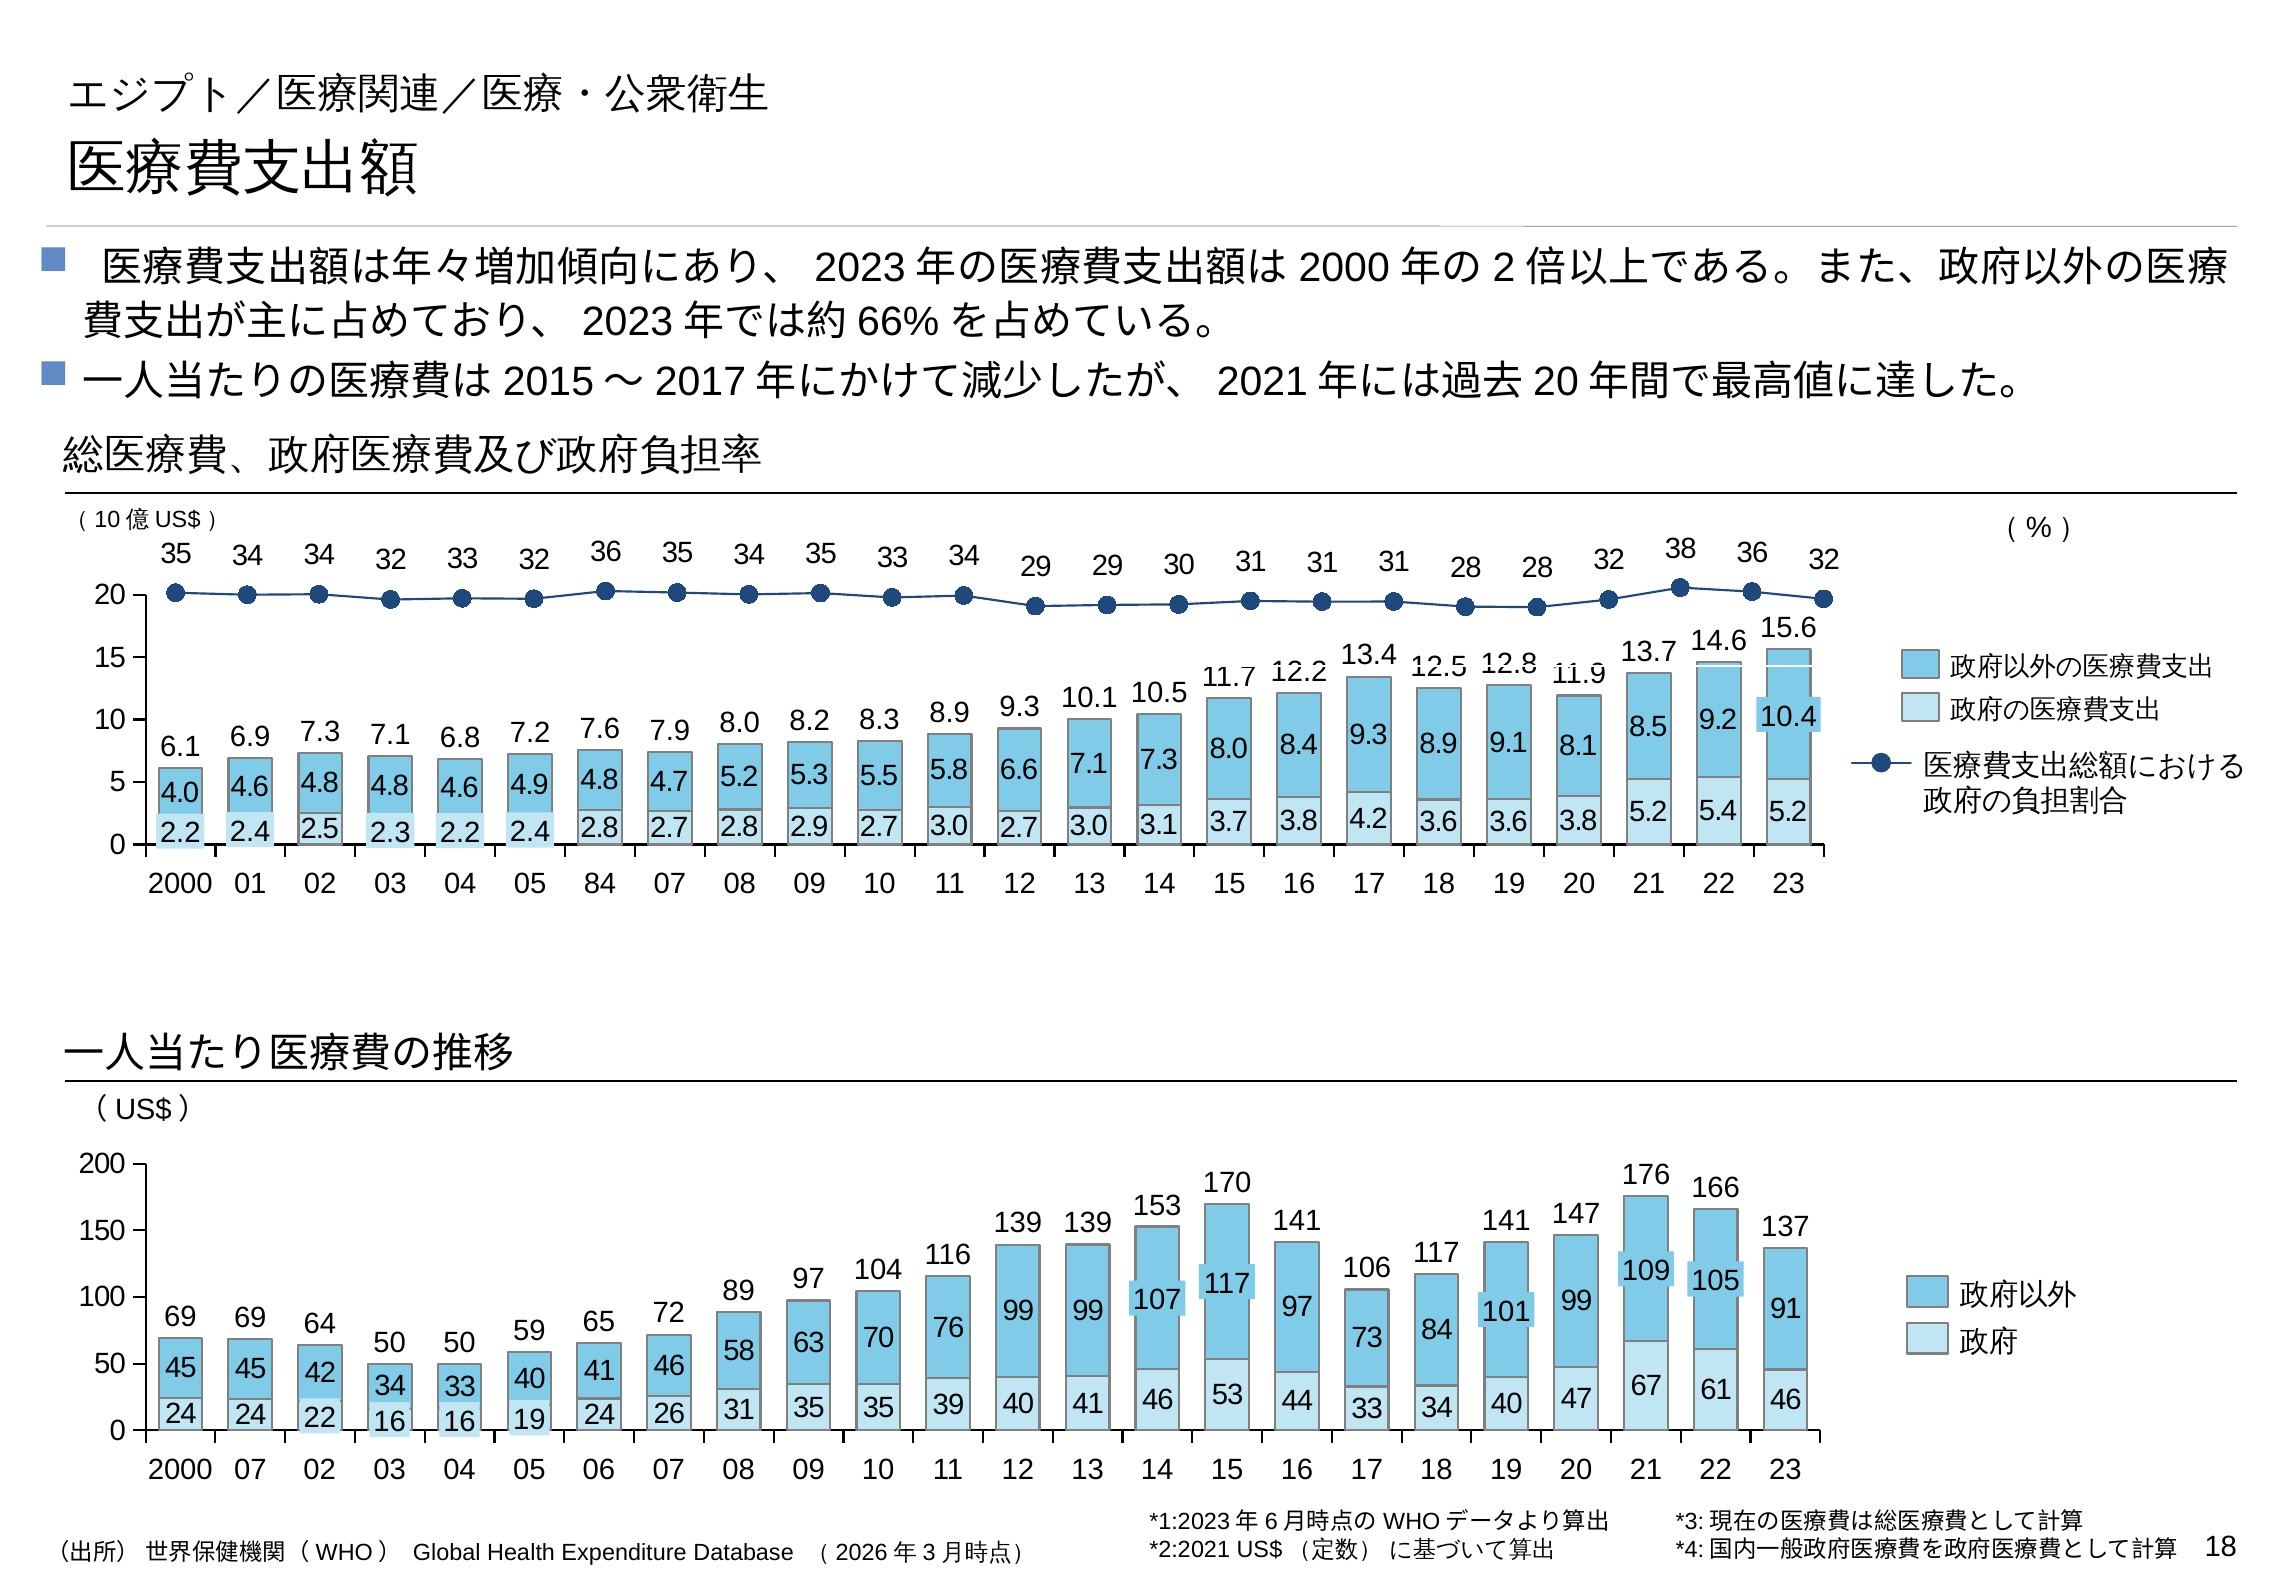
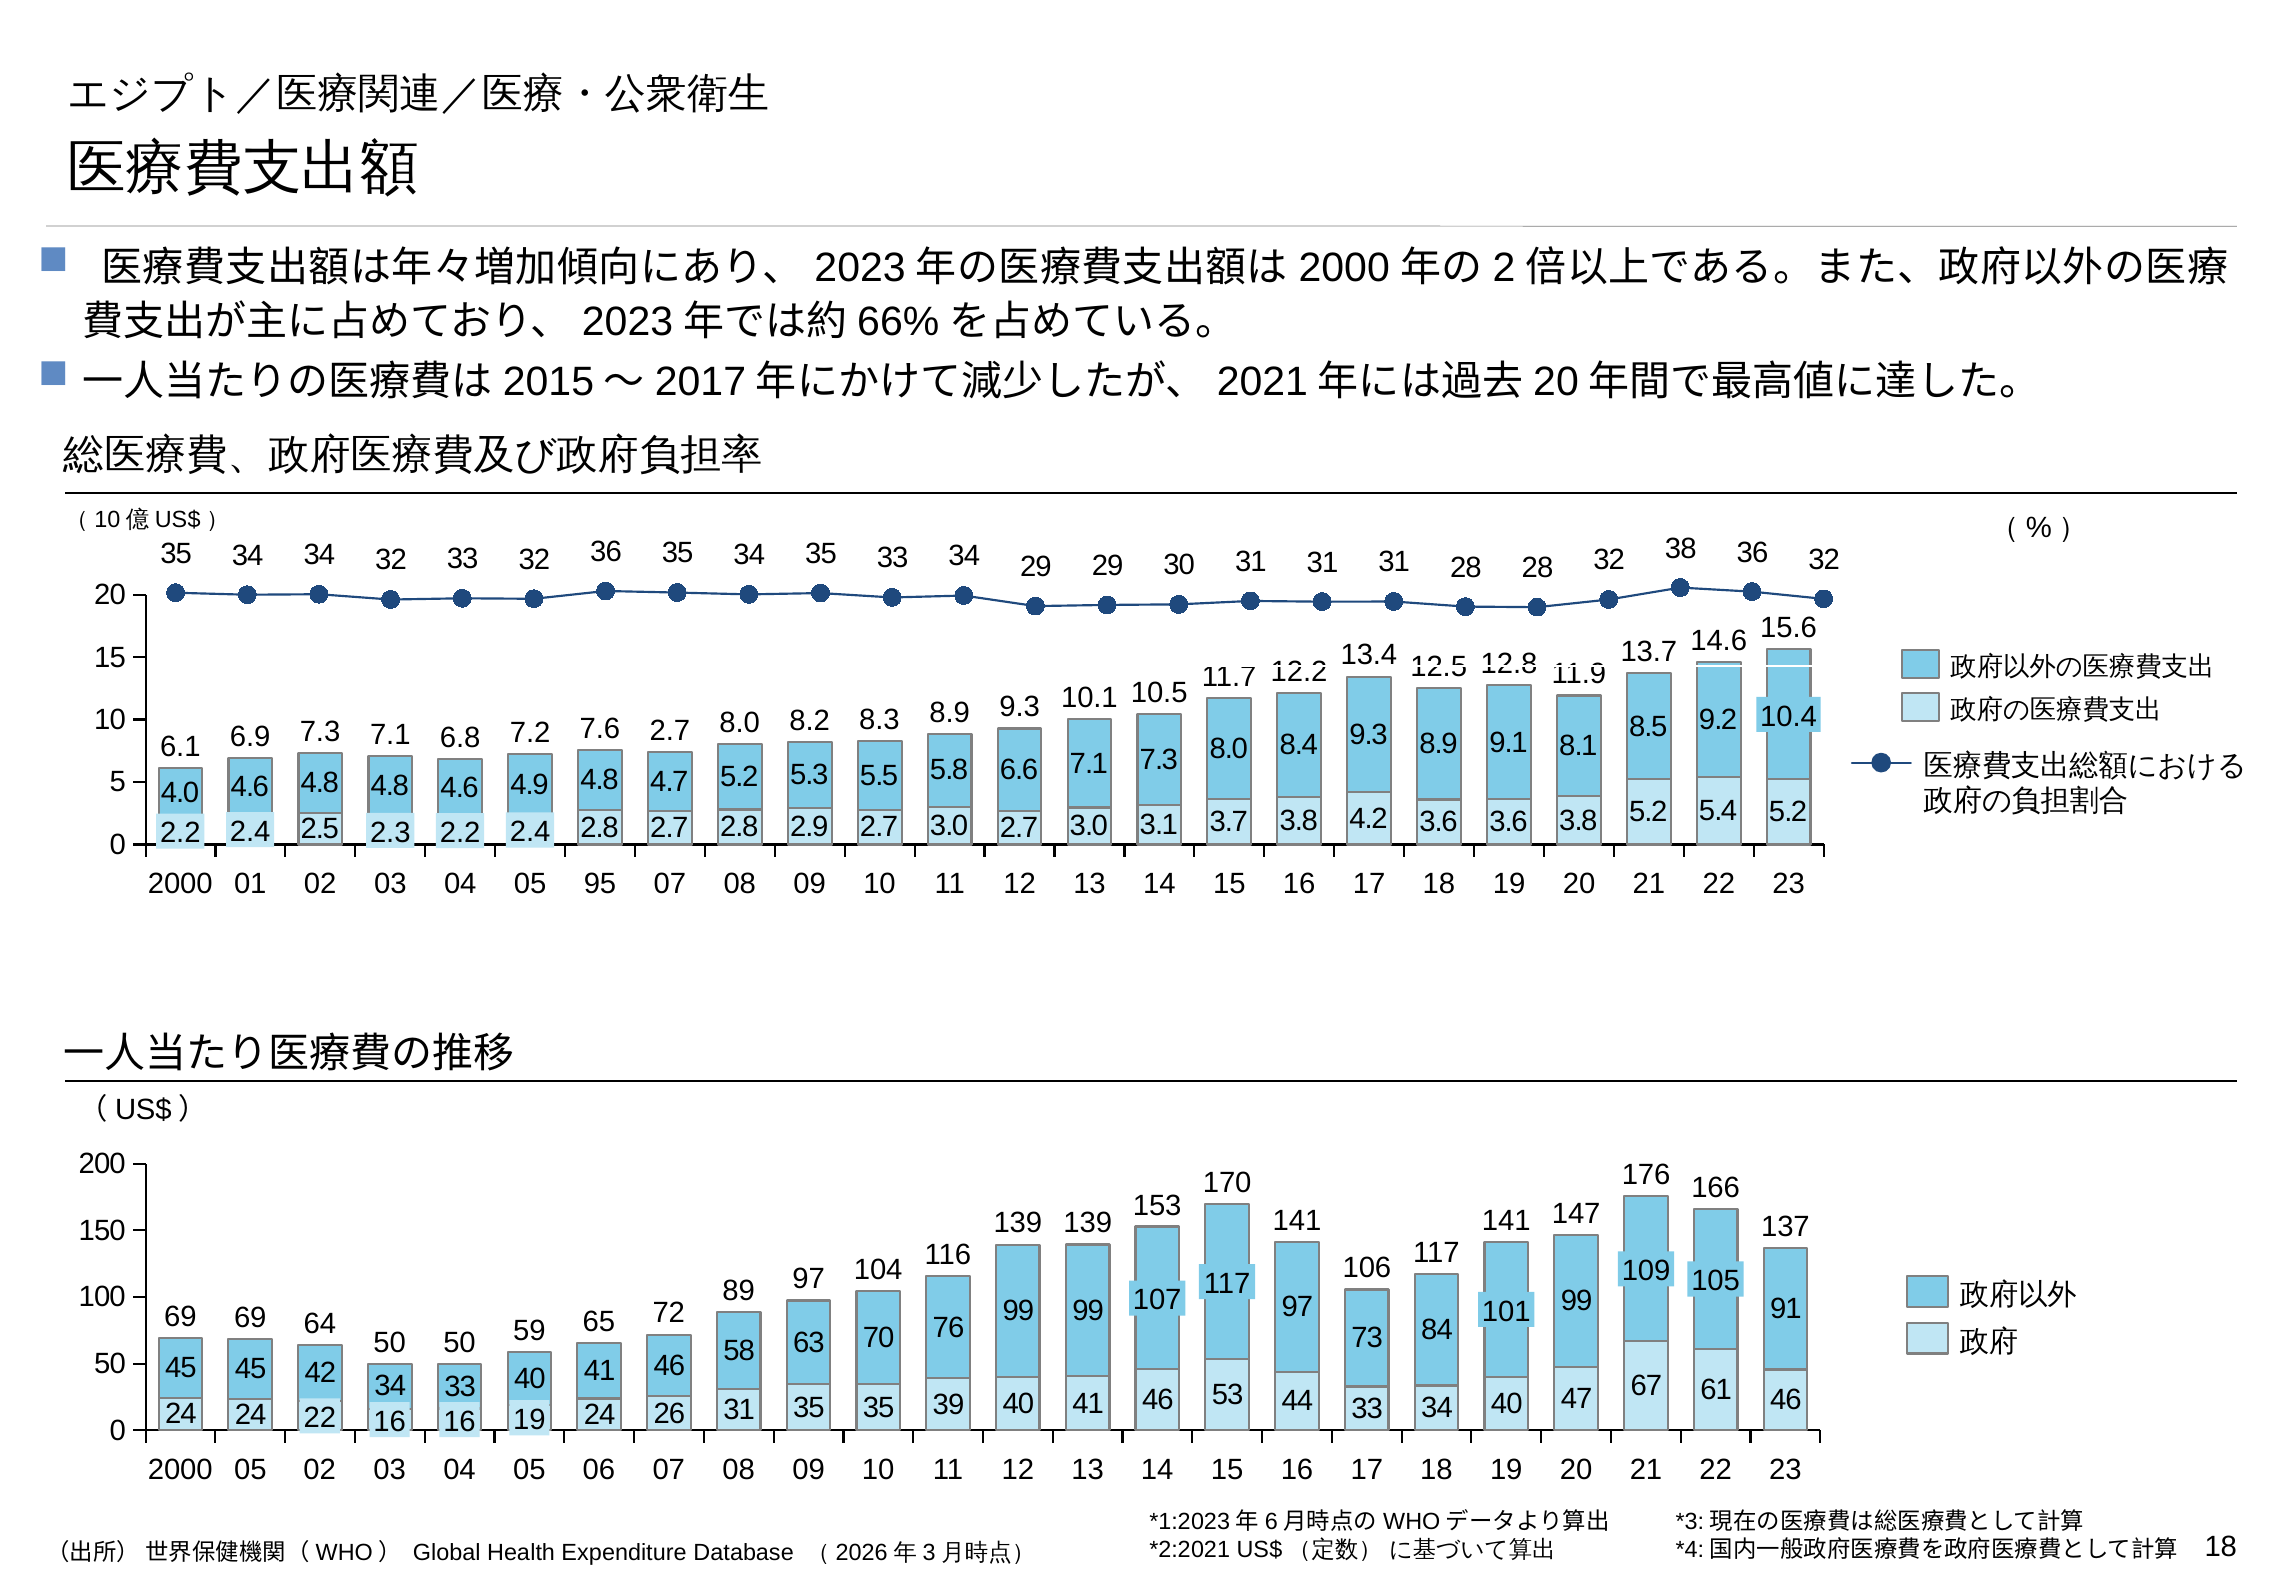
7.6 7.9: 7.9 -> 2.7
05 84: 84 -> 95
2000 07: 07 -> 05
